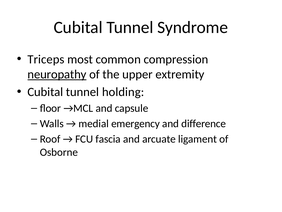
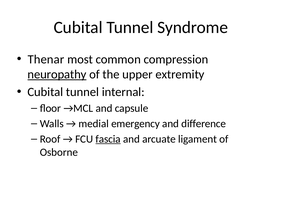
Triceps: Triceps -> Thenar
holding: holding -> internal
fascia underline: none -> present
